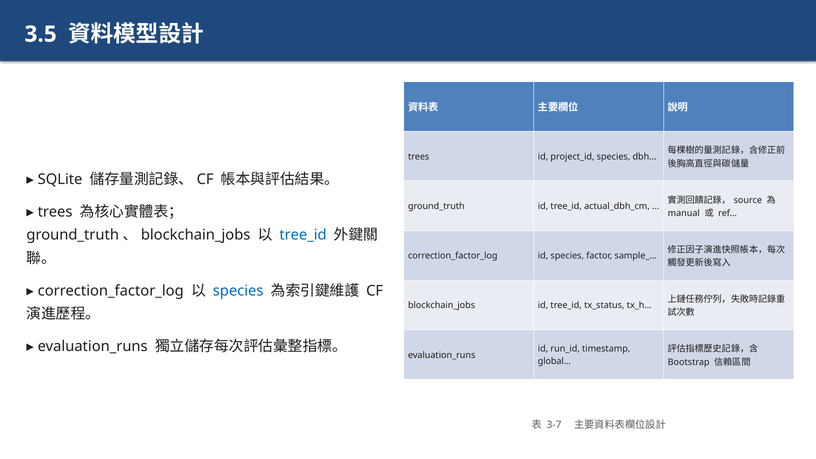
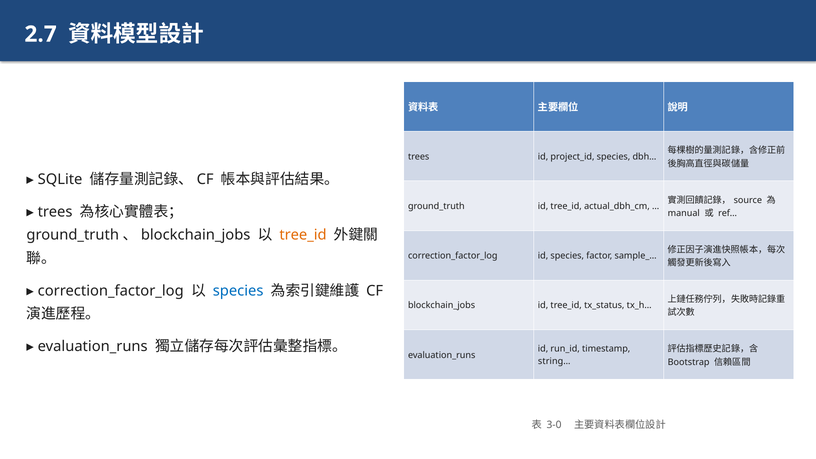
3.5: 3.5 -> 2.7
tree_id at (303, 235) colour: blue -> orange
global…: global… -> string…
3-7: 3-7 -> 3-0
